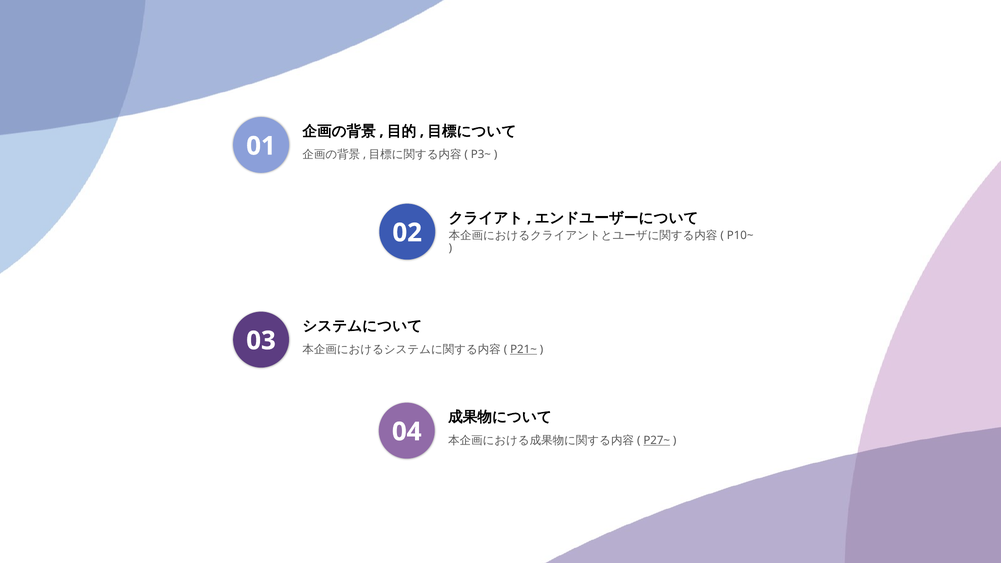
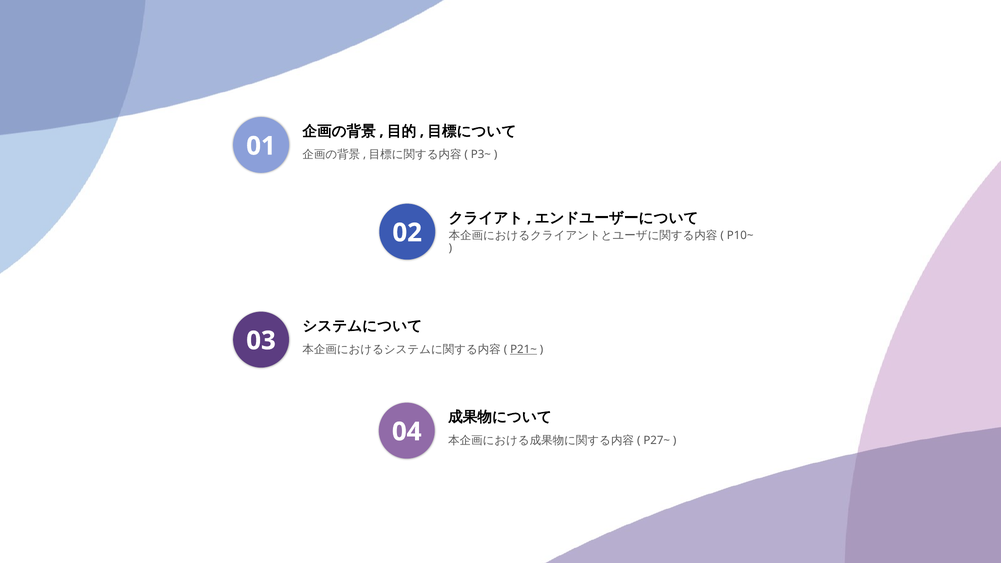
P27~ underline: present -> none
